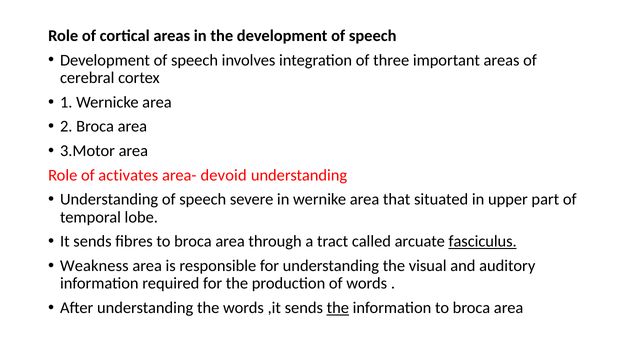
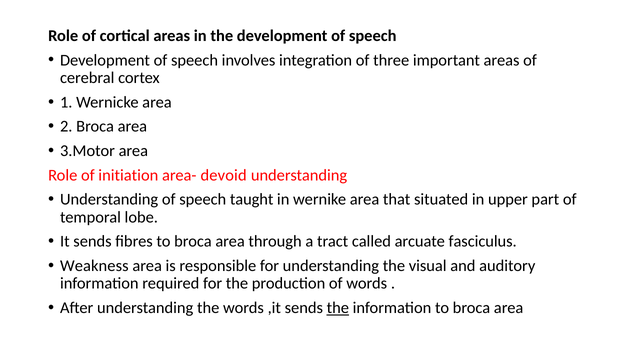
activates: activates -> initiation
severe: severe -> taught
fasciculus underline: present -> none
